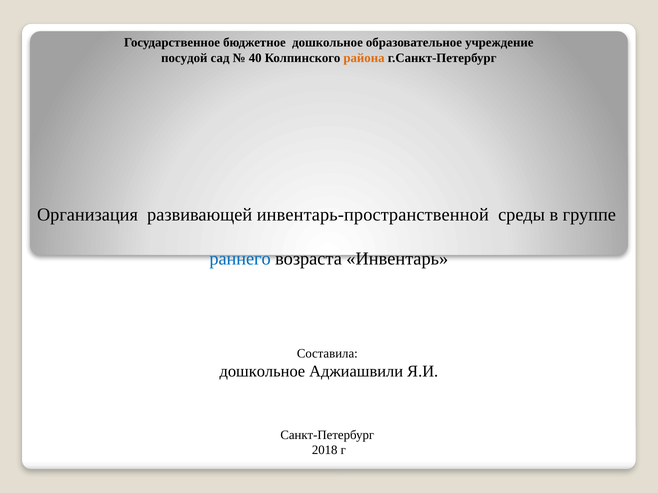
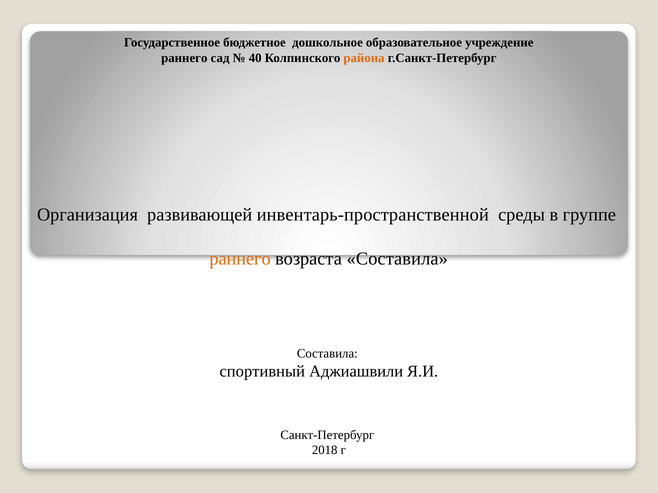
посудой at (184, 58): посудой -> раннего
раннего at (240, 259) colour: blue -> orange
возраста Инвентарь: Инвентарь -> Составила
дошкольное at (262, 372): дошкольное -> спортивный
